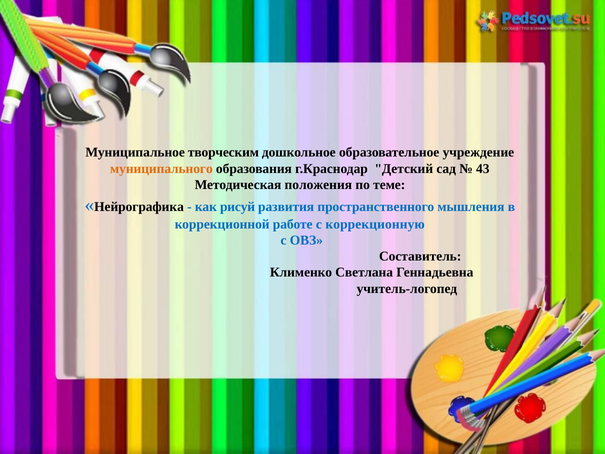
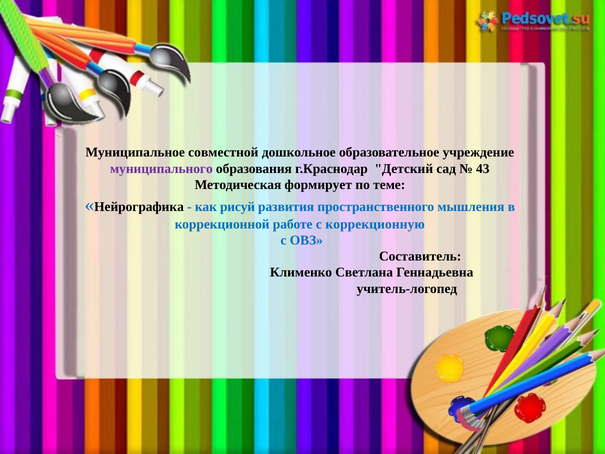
творческим: творческим -> совместной
муниципального colour: orange -> purple
положения: положения -> формирует
